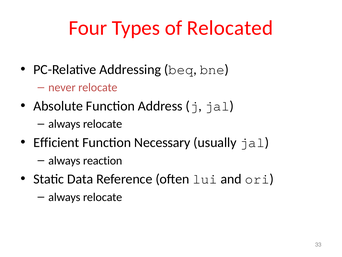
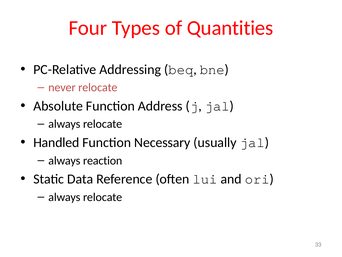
Relocated: Relocated -> Quantities
Efficient: Efficient -> Handled
